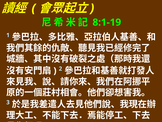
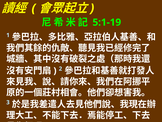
8:1-19: 8:1-19 -> 5:1-19
